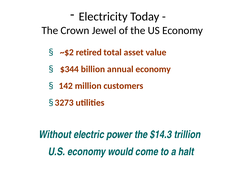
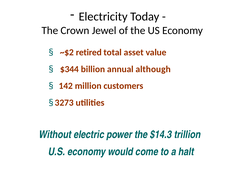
annual economy: economy -> although
